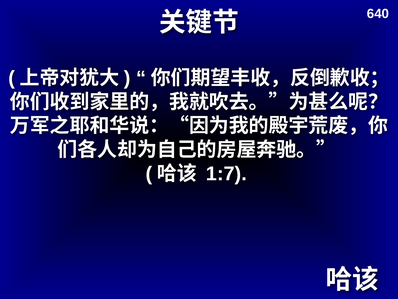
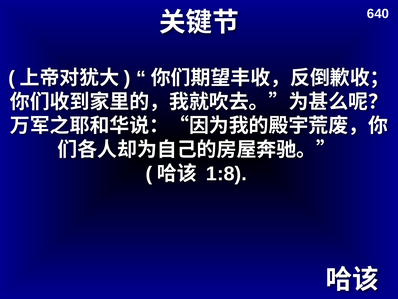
1:7: 1:7 -> 1:8
